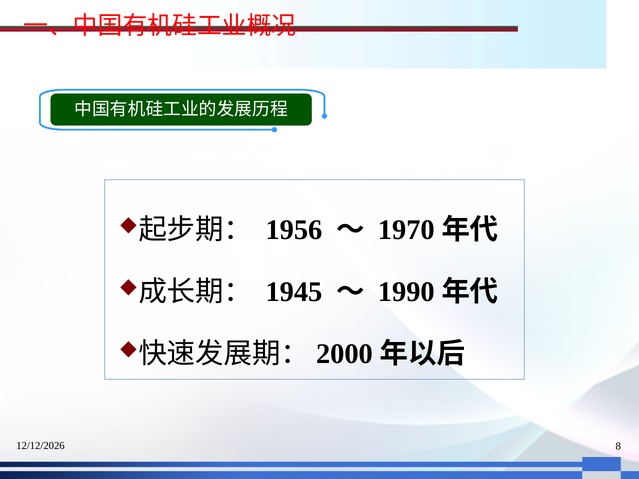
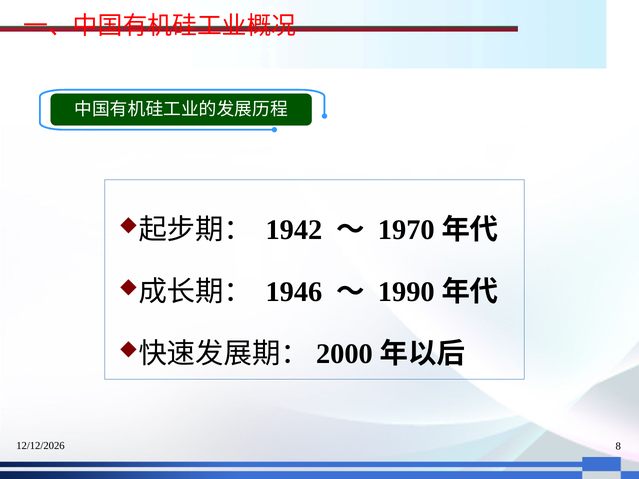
1956: 1956 -> 1942
1945: 1945 -> 1946
